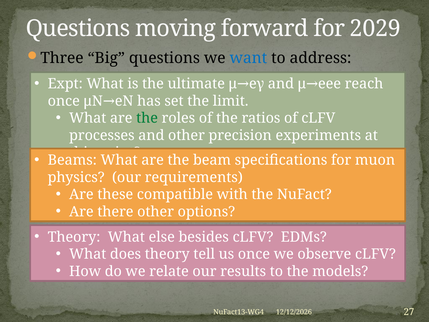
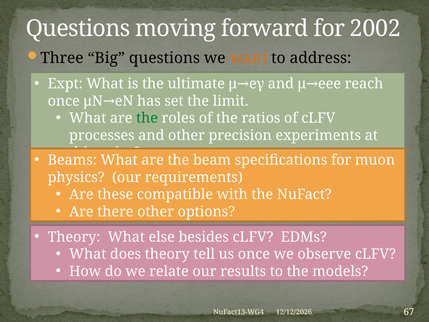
2029: 2029 -> 2002
want colour: blue -> orange
27: 27 -> 67
